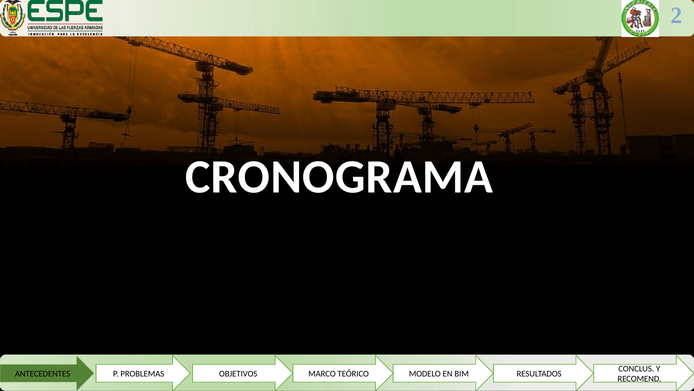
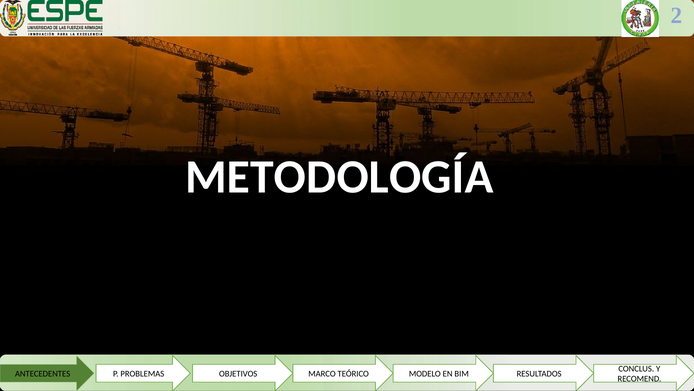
CRONOGRAMA: CRONOGRAMA -> METODOLOGÍA
